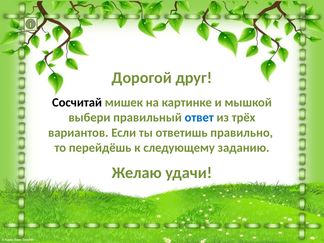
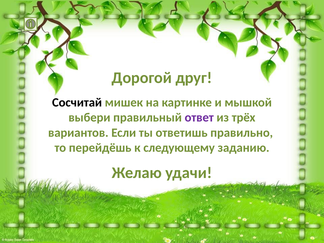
ответ colour: blue -> purple
